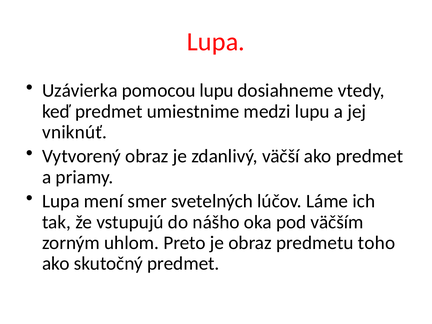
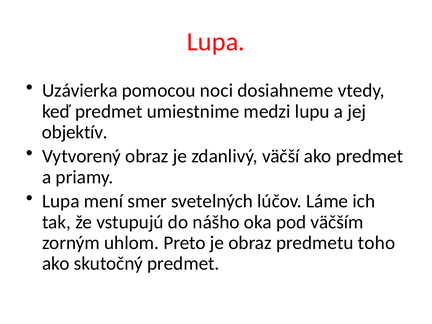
pomocou lupu: lupu -> noci
vniknúť: vniknúť -> objektív
